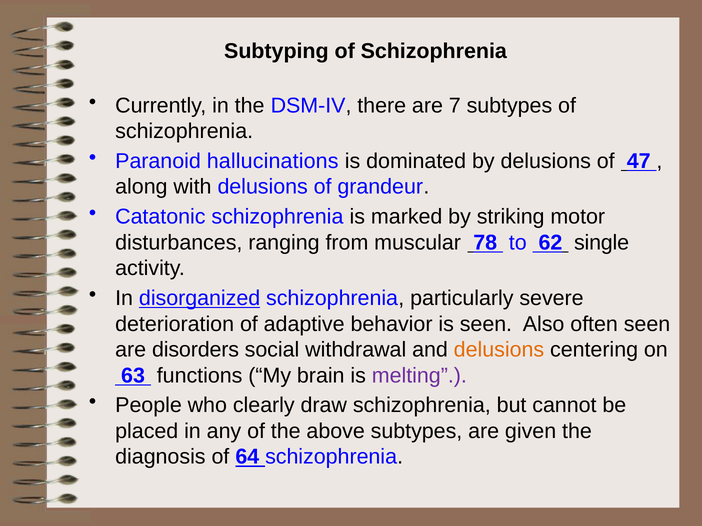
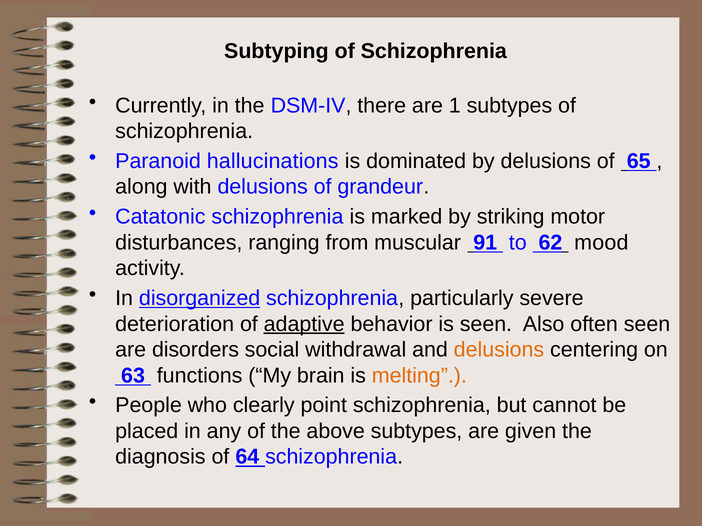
7: 7 -> 1
47: 47 -> 65
78: 78 -> 91
single: single -> mood
adaptive underline: none -> present
melting colour: purple -> orange
draw: draw -> point
